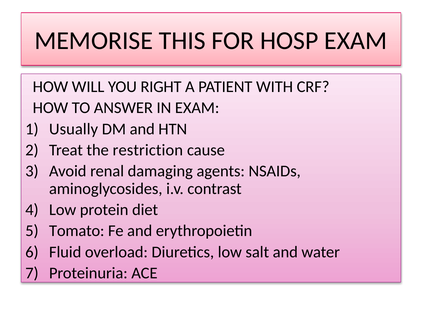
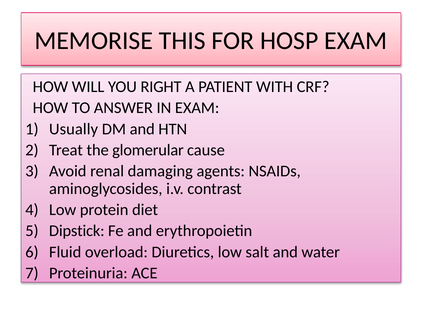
restriction: restriction -> glomerular
Tomato: Tomato -> Dipstick
